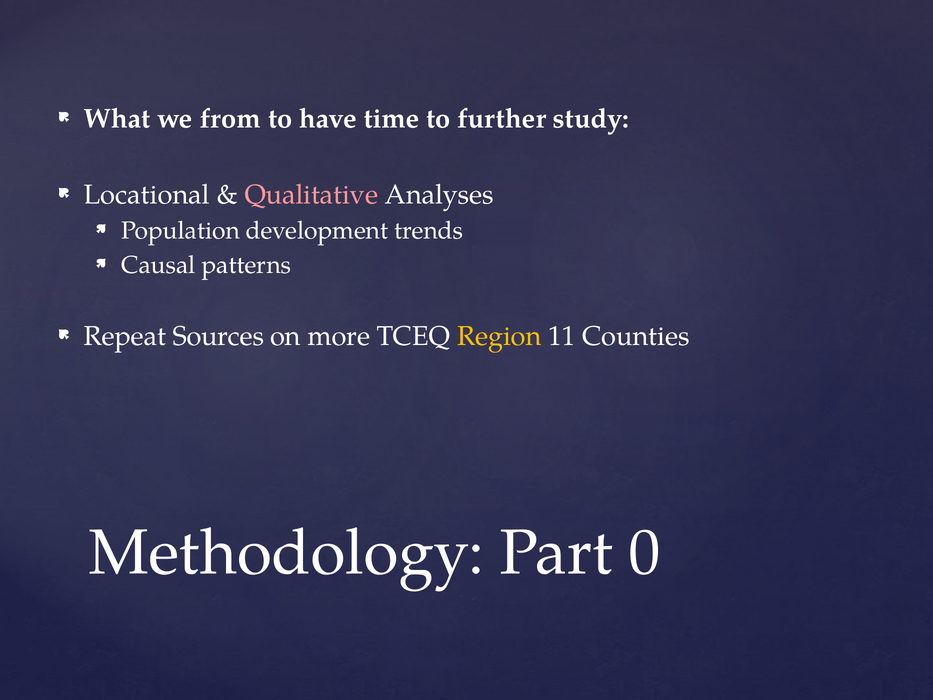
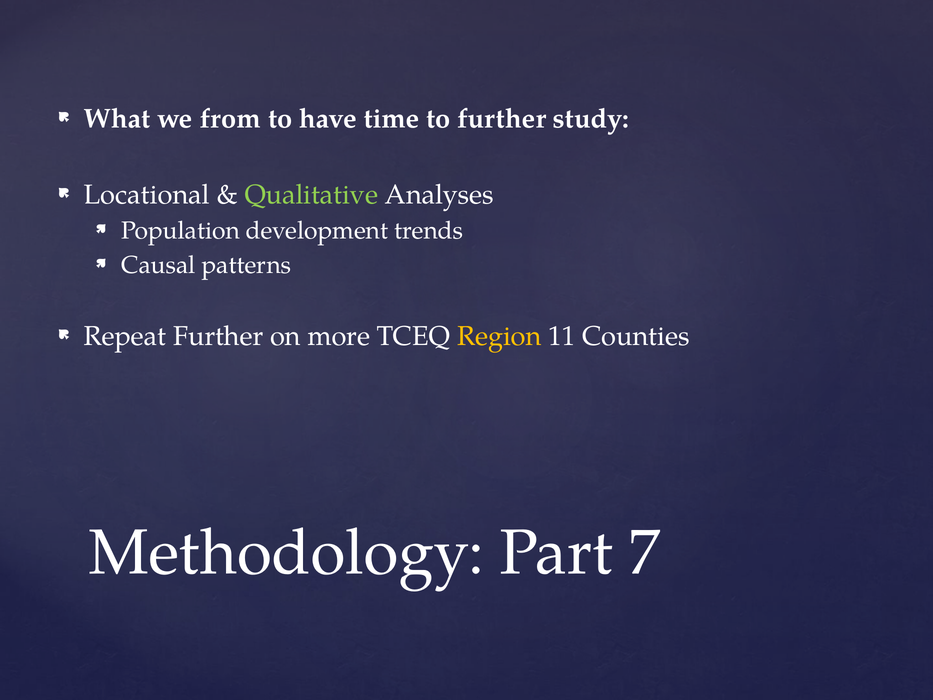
Qualitative colour: pink -> light green
Repeat Sources: Sources -> Further
0: 0 -> 7
